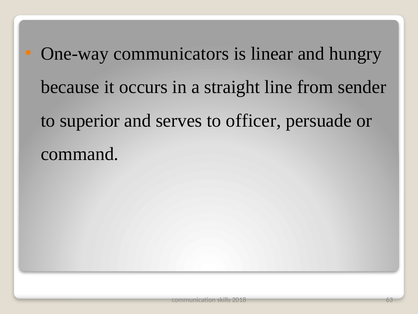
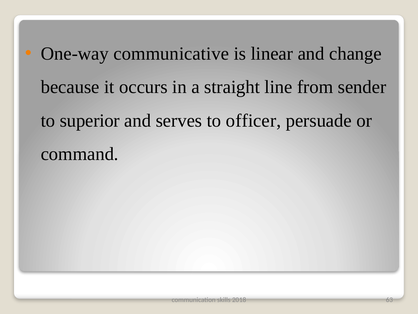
communicators: communicators -> communicative
hungry: hungry -> change
